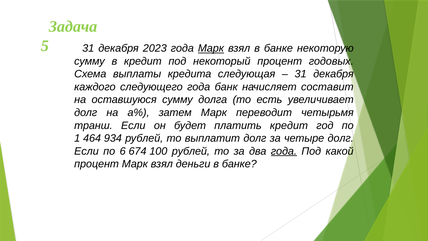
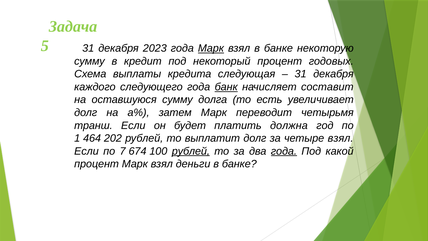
банк underline: none -> present
платить кредит: кредит -> должна
934: 934 -> 202
четыре долг: долг -> взял
6: 6 -> 7
рублей at (191, 151) underline: none -> present
